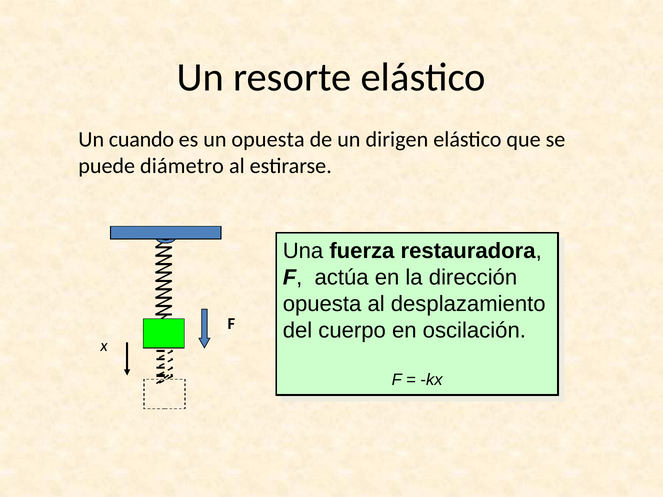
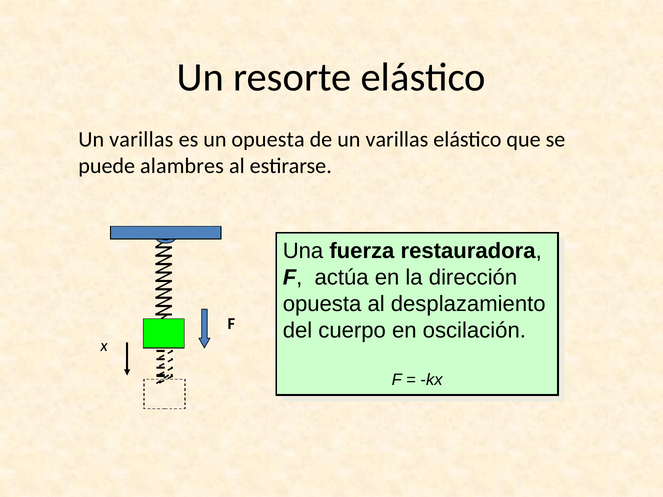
cuando at (141, 140): cuando -> varillas
de un dirigen: dirigen -> varillas
diámetro: diámetro -> alambres
